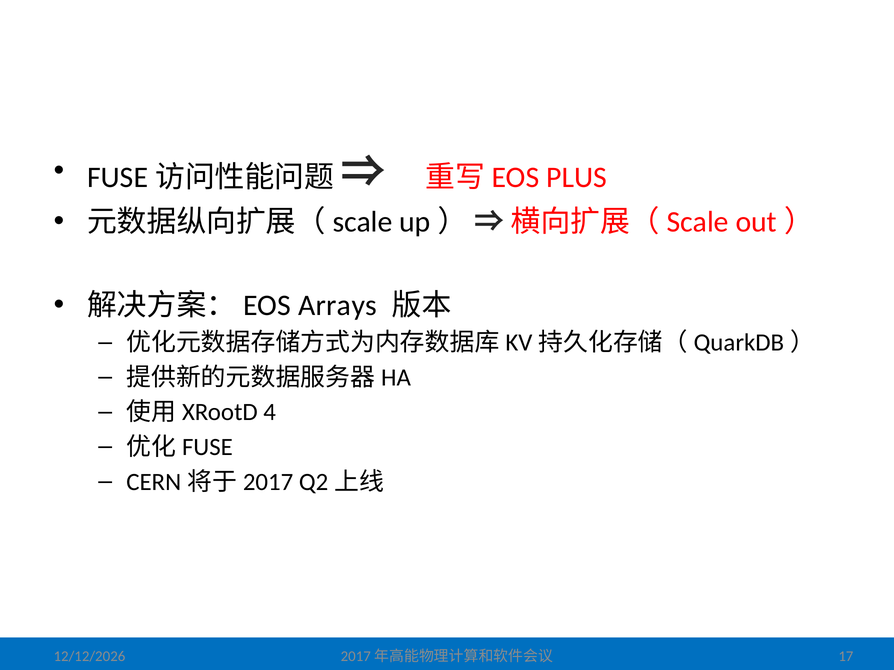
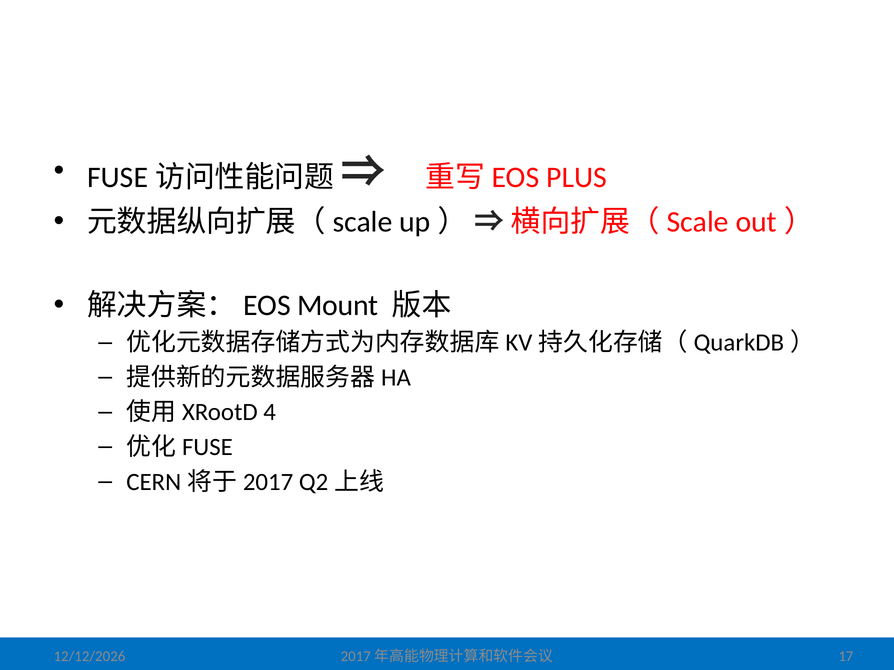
Arrays: Arrays -> Mount
